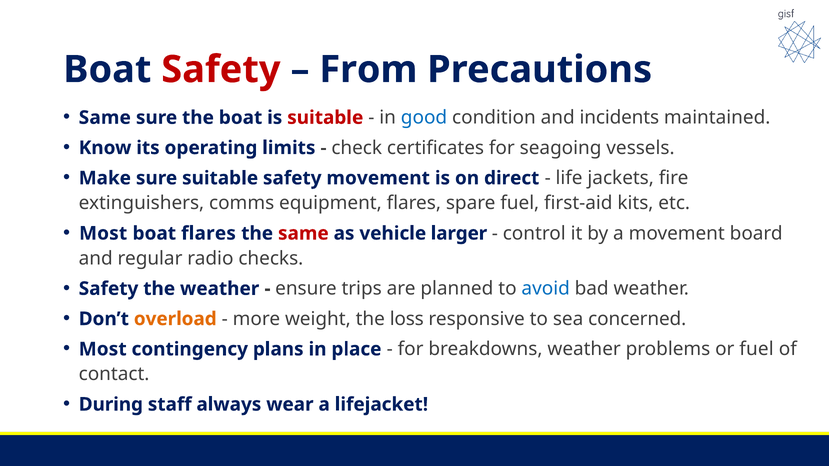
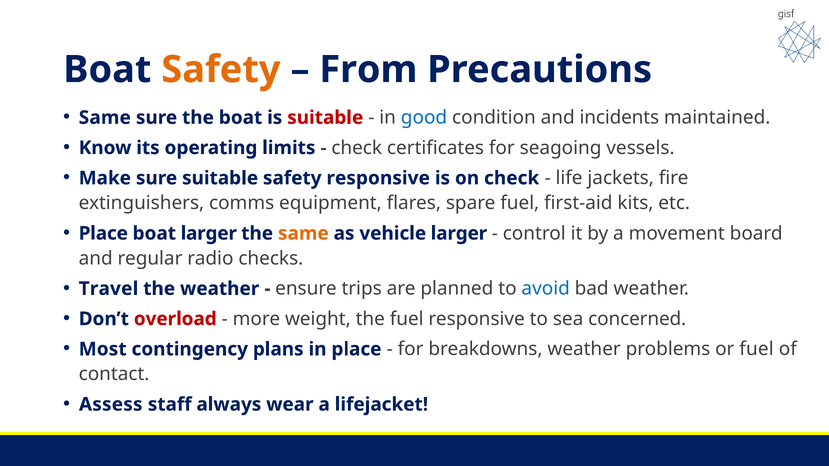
Safety at (221, 70) colour: red -> orange
safety movement: movement -> responsive
on direct: direct -> check
Most at (103, 234): Most -> Place
boat flares: flares -> larger
same at (303, 234) colour: red -> orange
Safety at (109, 289): Safety -> Travel
overload colour: orange -> red
the loss: loss -> fuel
During: During -> Assess
